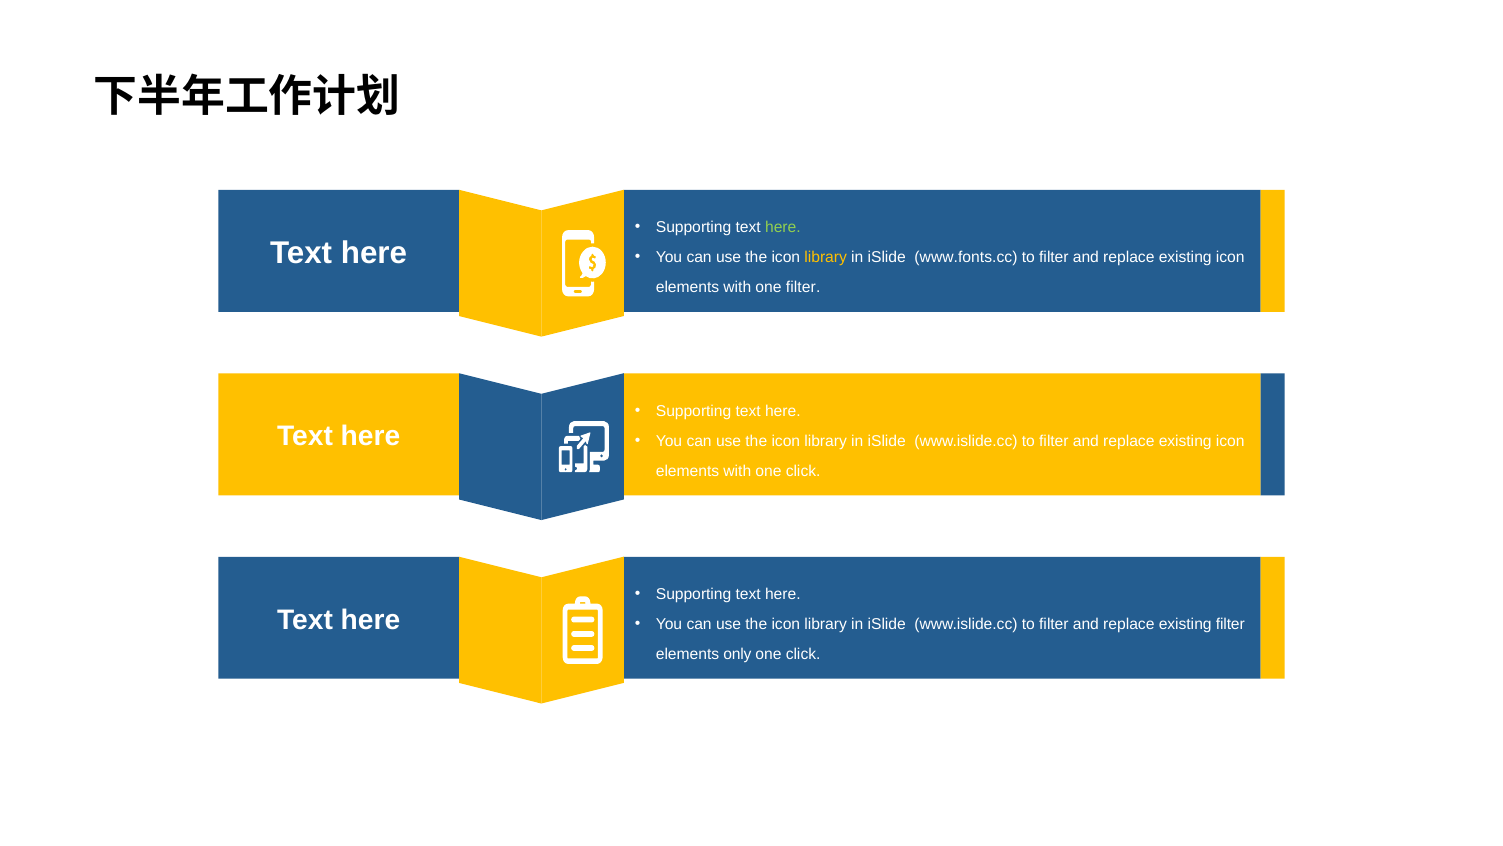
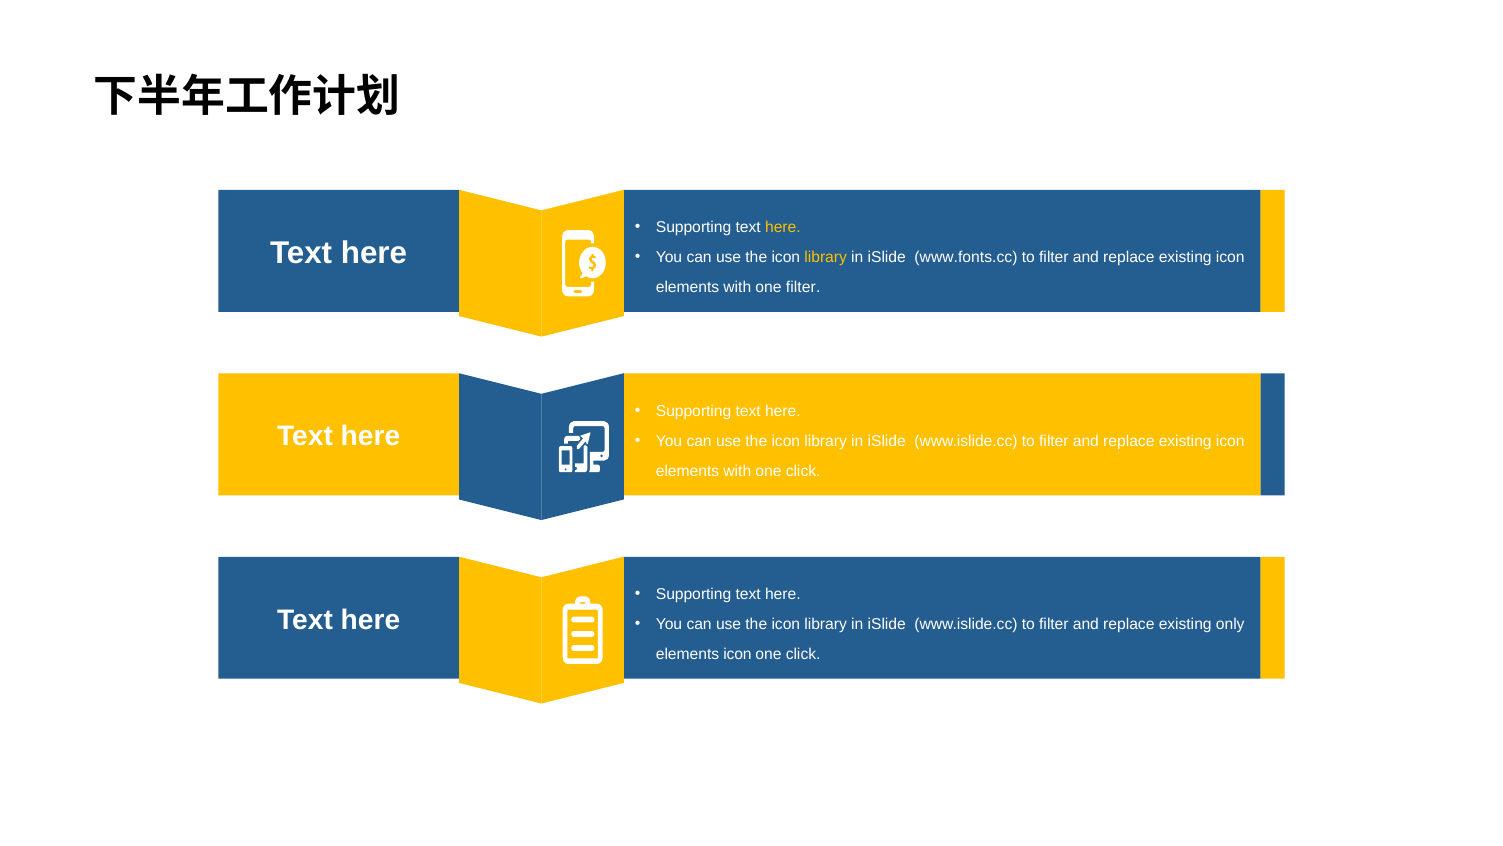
here at (783, 227) colour: light green -> yellow
existing filter: filter -> only
elements only: only -> icon
